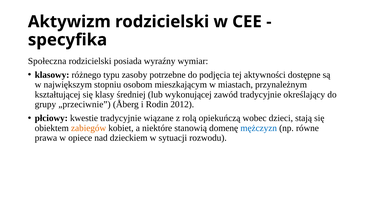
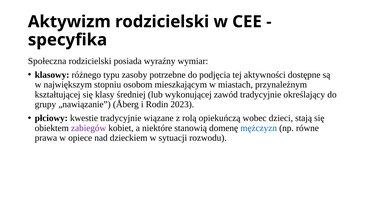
„przeciwnie: „przeciwnie -> „nawiązanie
2012: 2012 -> 2023
zabiegów colour: orange -> purple
